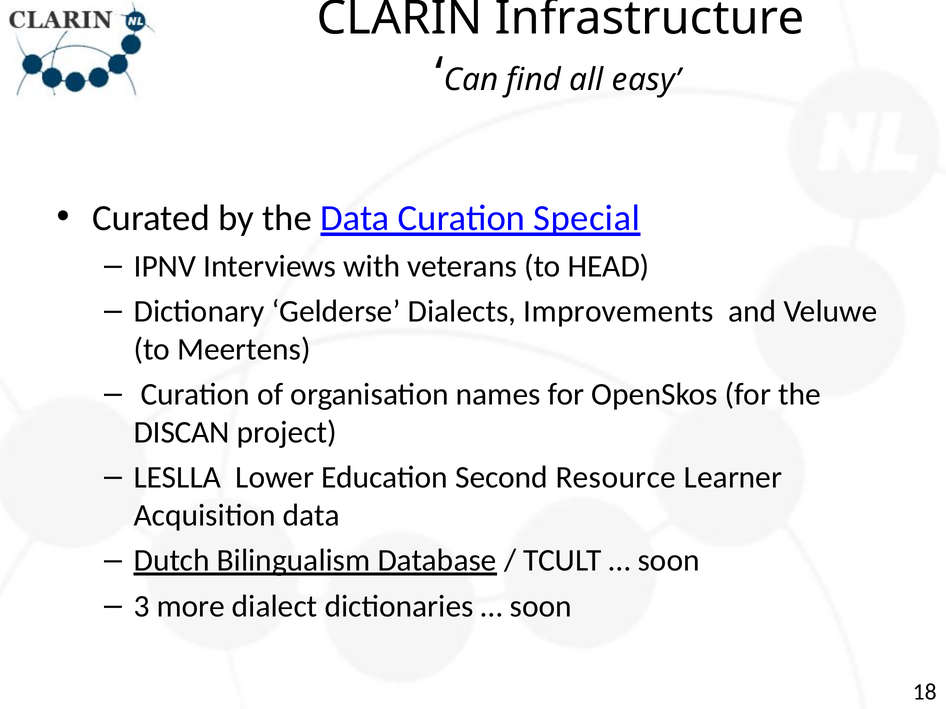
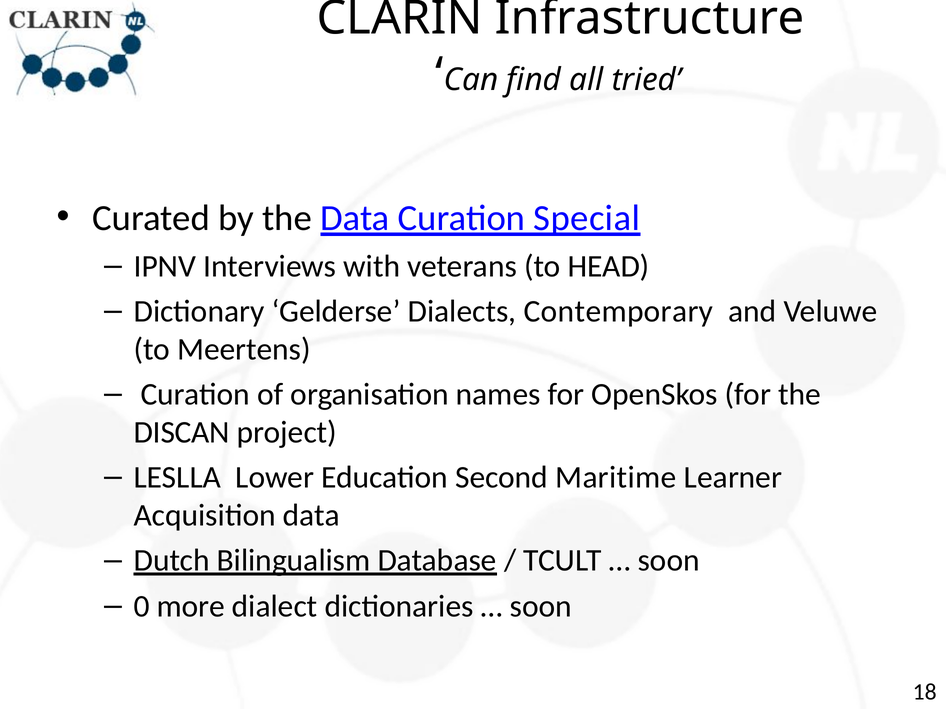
easy: easy -> tried
Improvements: Improvements -> Contemporary
Resource: Resource -> Maritime
3: 3 -> 0
